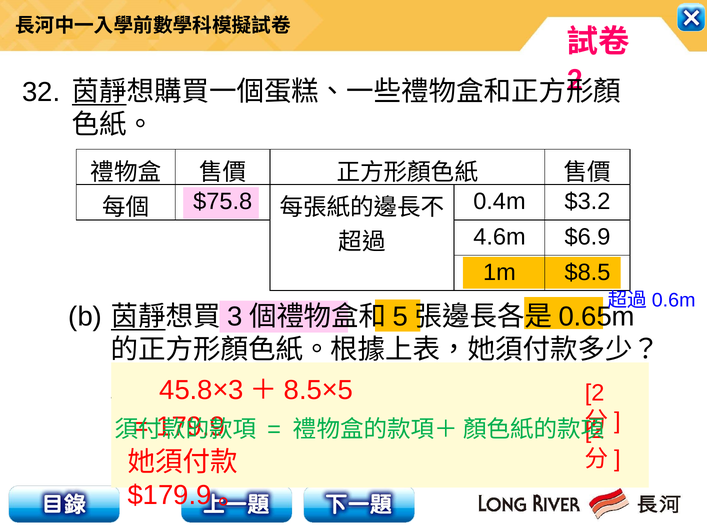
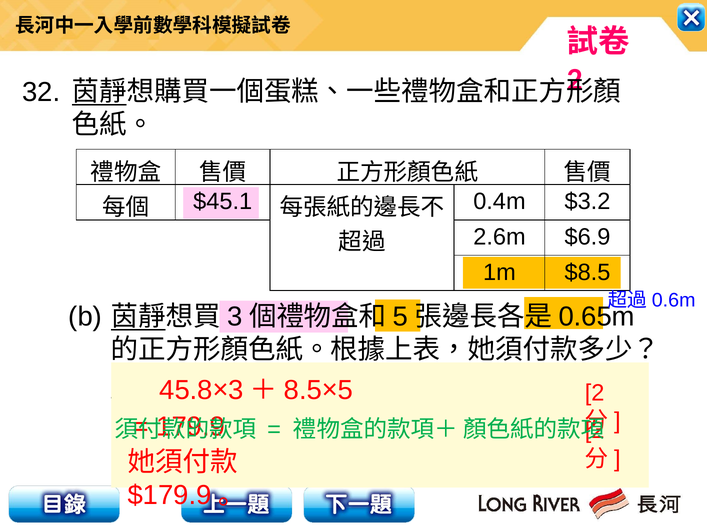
$75.8: $75.8 -> $45.1
4.6m: 4.6m -> 2.6m
